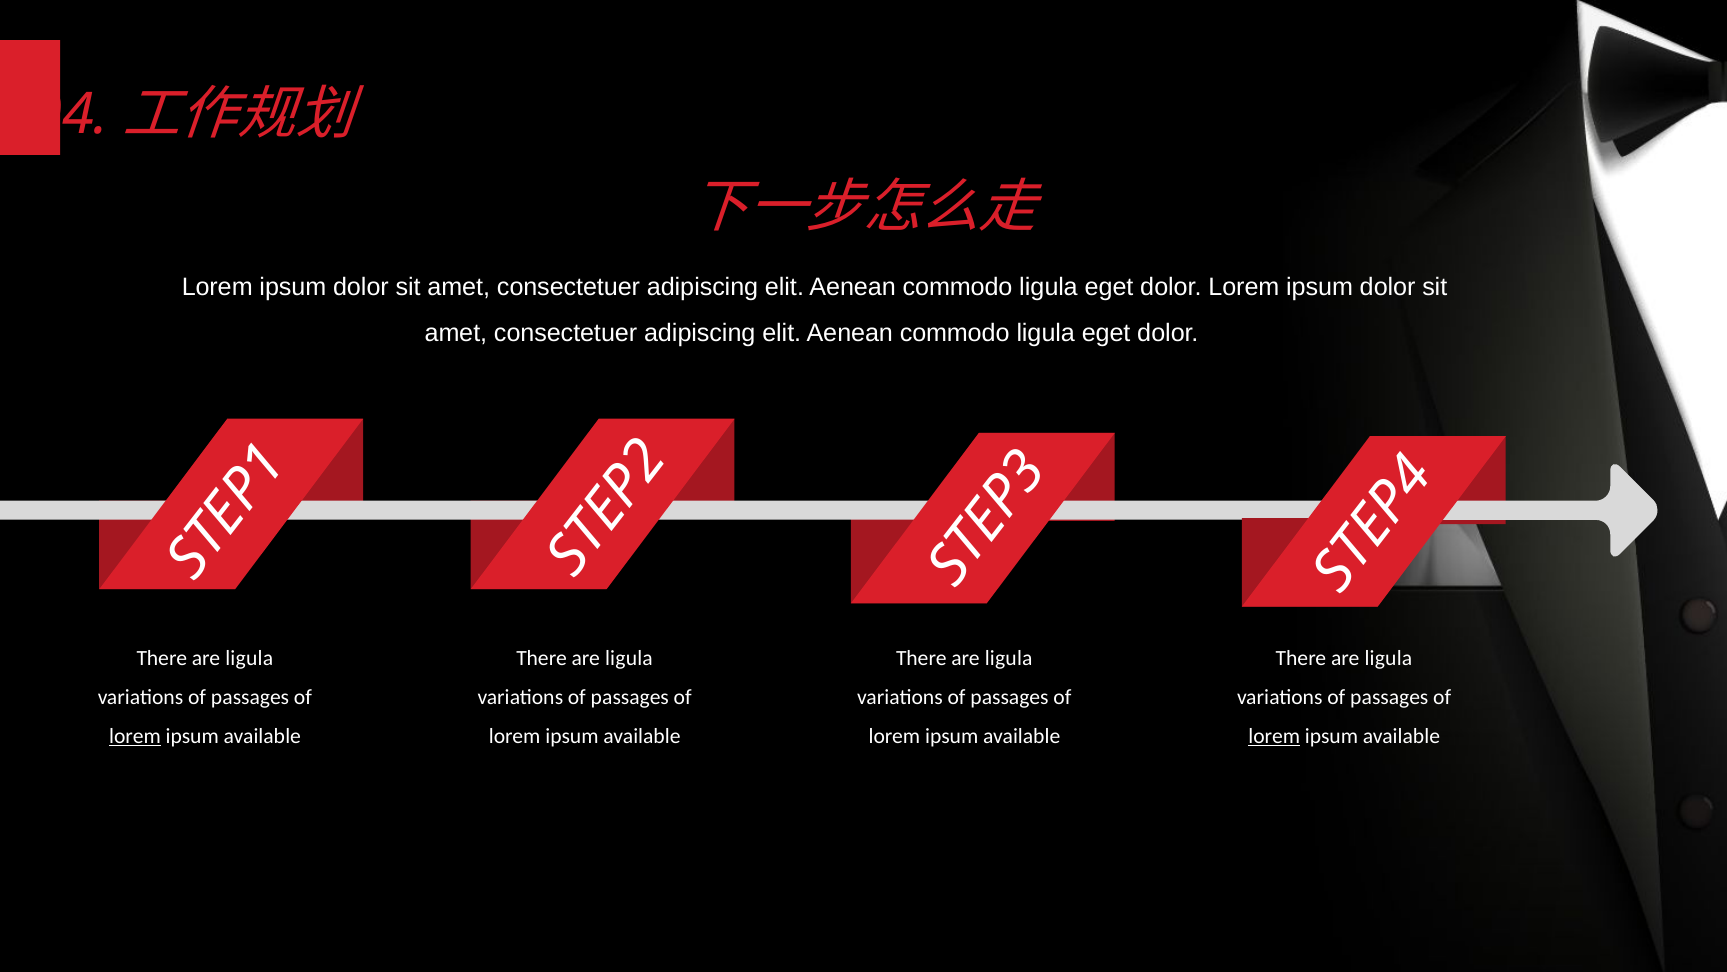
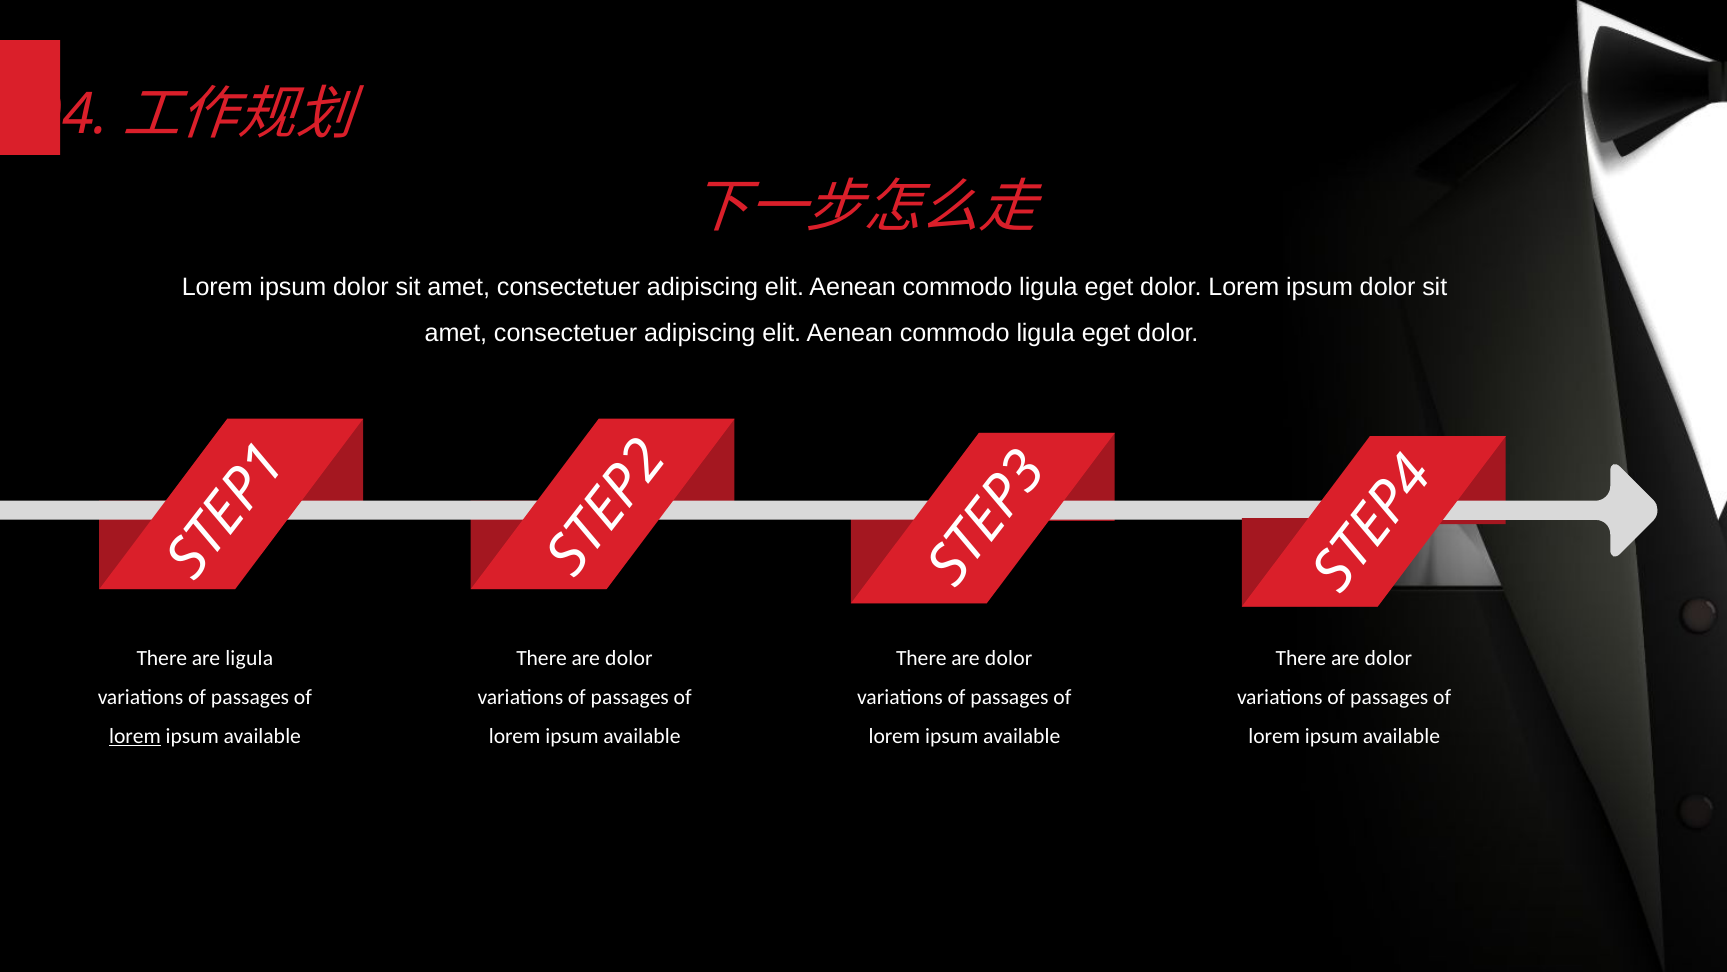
ligula at (629, 658): ligula -> dolor
ligula at (1009, 658): ligula -> dolor
ligula at (1388, 658): ligula -> dolor
lorem at (1274, 736) underline: present -> none
